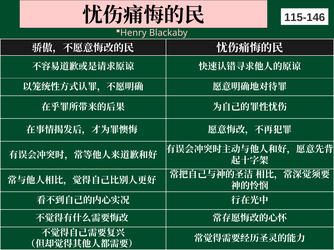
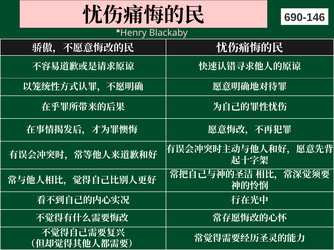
115-146: 115-146 -> 690-146
